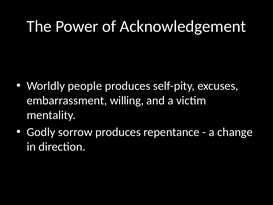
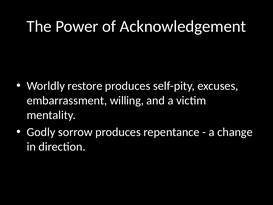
people: people -> restore
